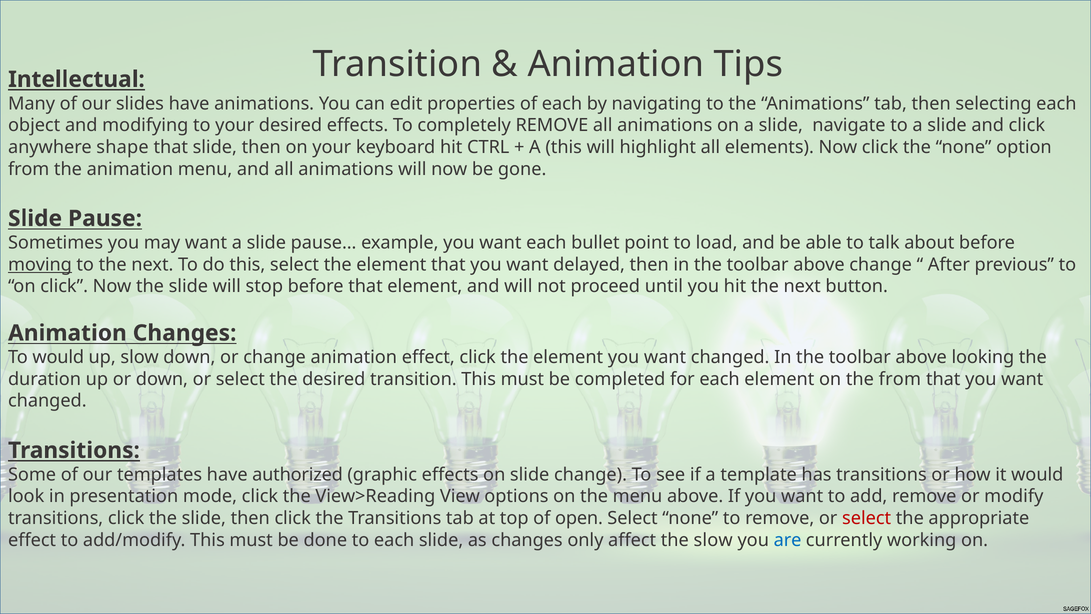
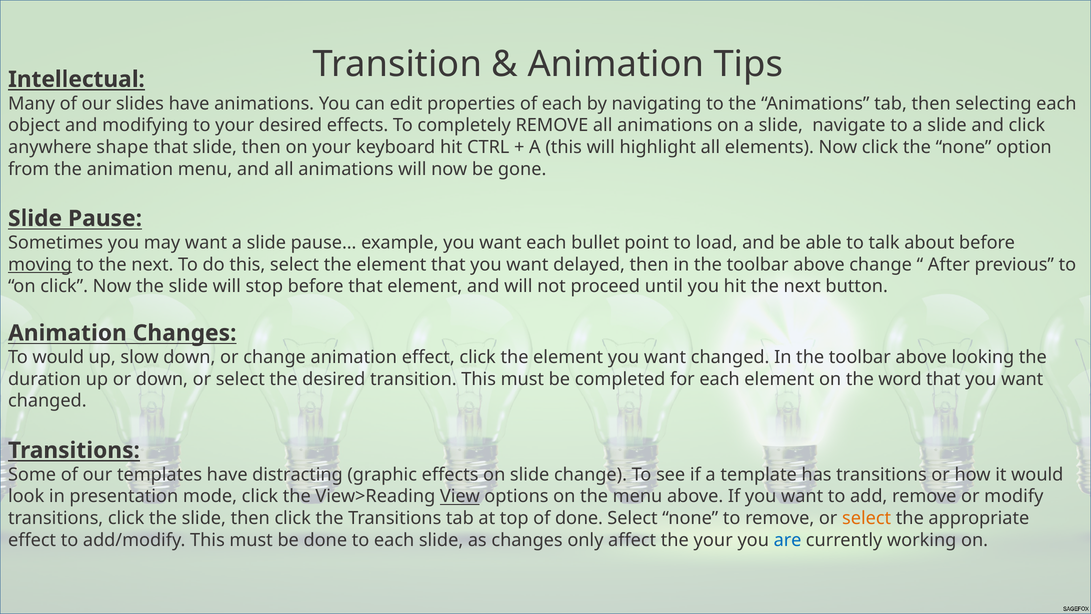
the from: from -> word
authorized: authorized -> distracting
View underline: none -> present
of open: open -> done
select at (867, 518) colour: red -> orange
the slow: slow -> your
